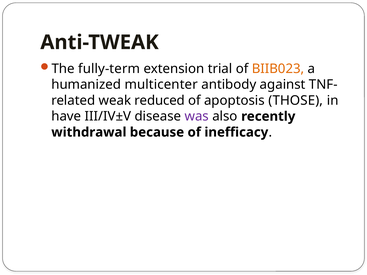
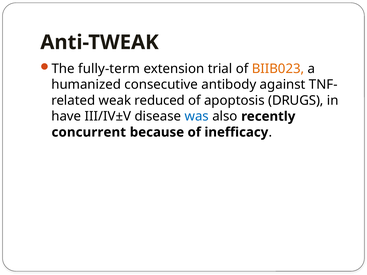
multicenter: multicenter -> consecutive
THOSE: THOSE -> DRUGS
was colour: purple -> blue
withdrawal: withdrawal -> concurrent
